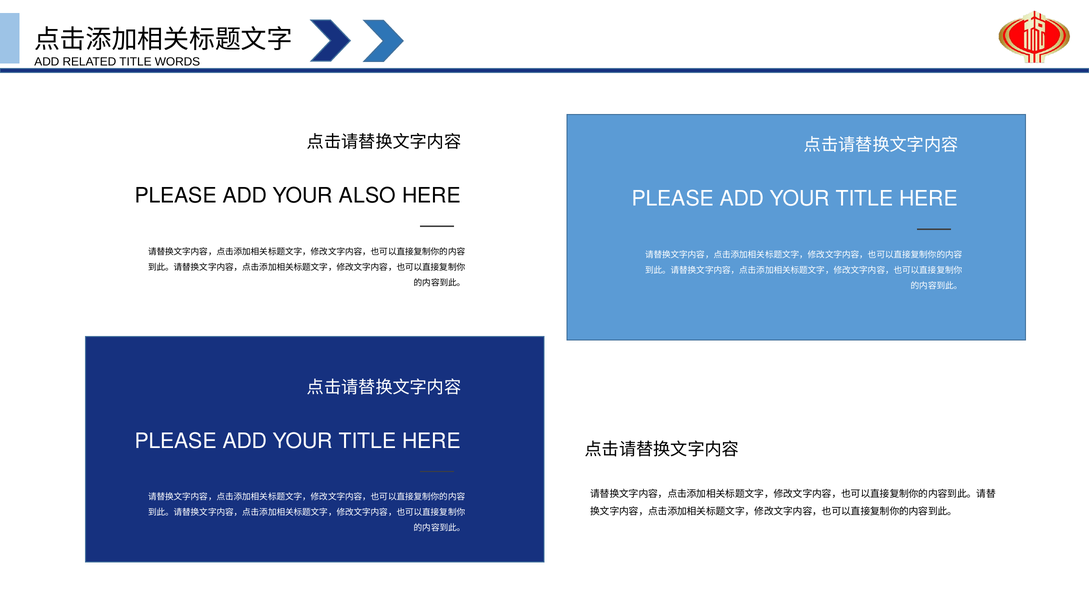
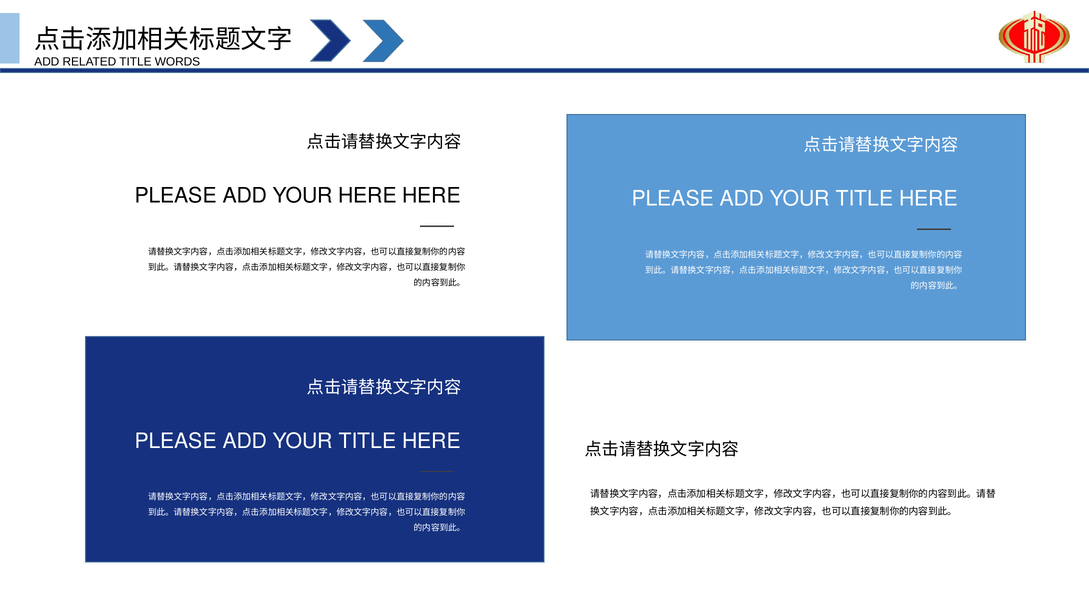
YOUR ALSO: ALSO -> HERE
